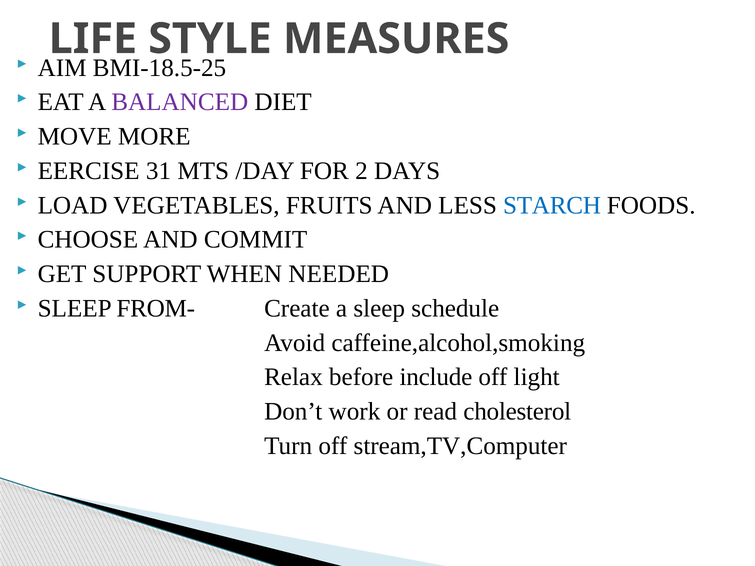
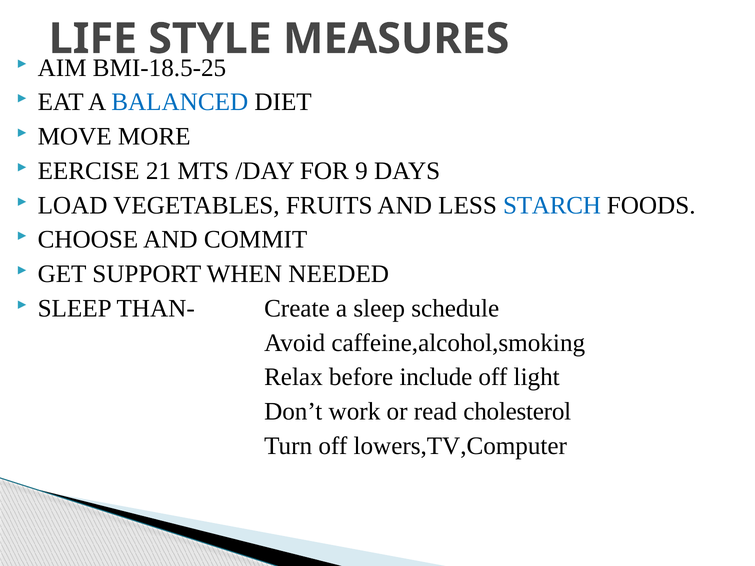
BALANCED colour: purple -> blue
31: 31 -> 21
2: 2 -> 9
FROM-: FROM- -> THAN-
stream,TV,Computer: stream,TV,Computer -> lowers,TV,Computer
